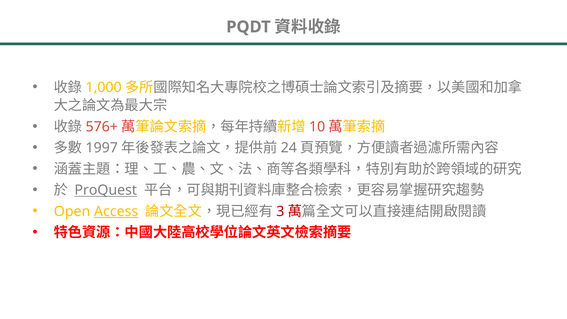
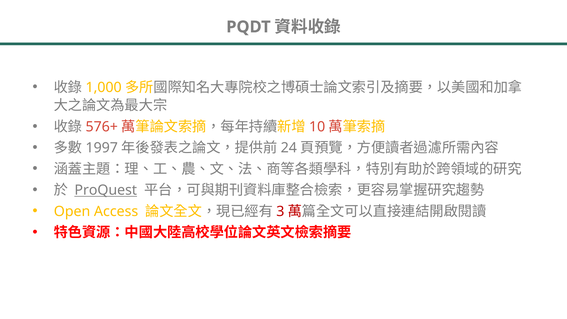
Access underline: present -> none
